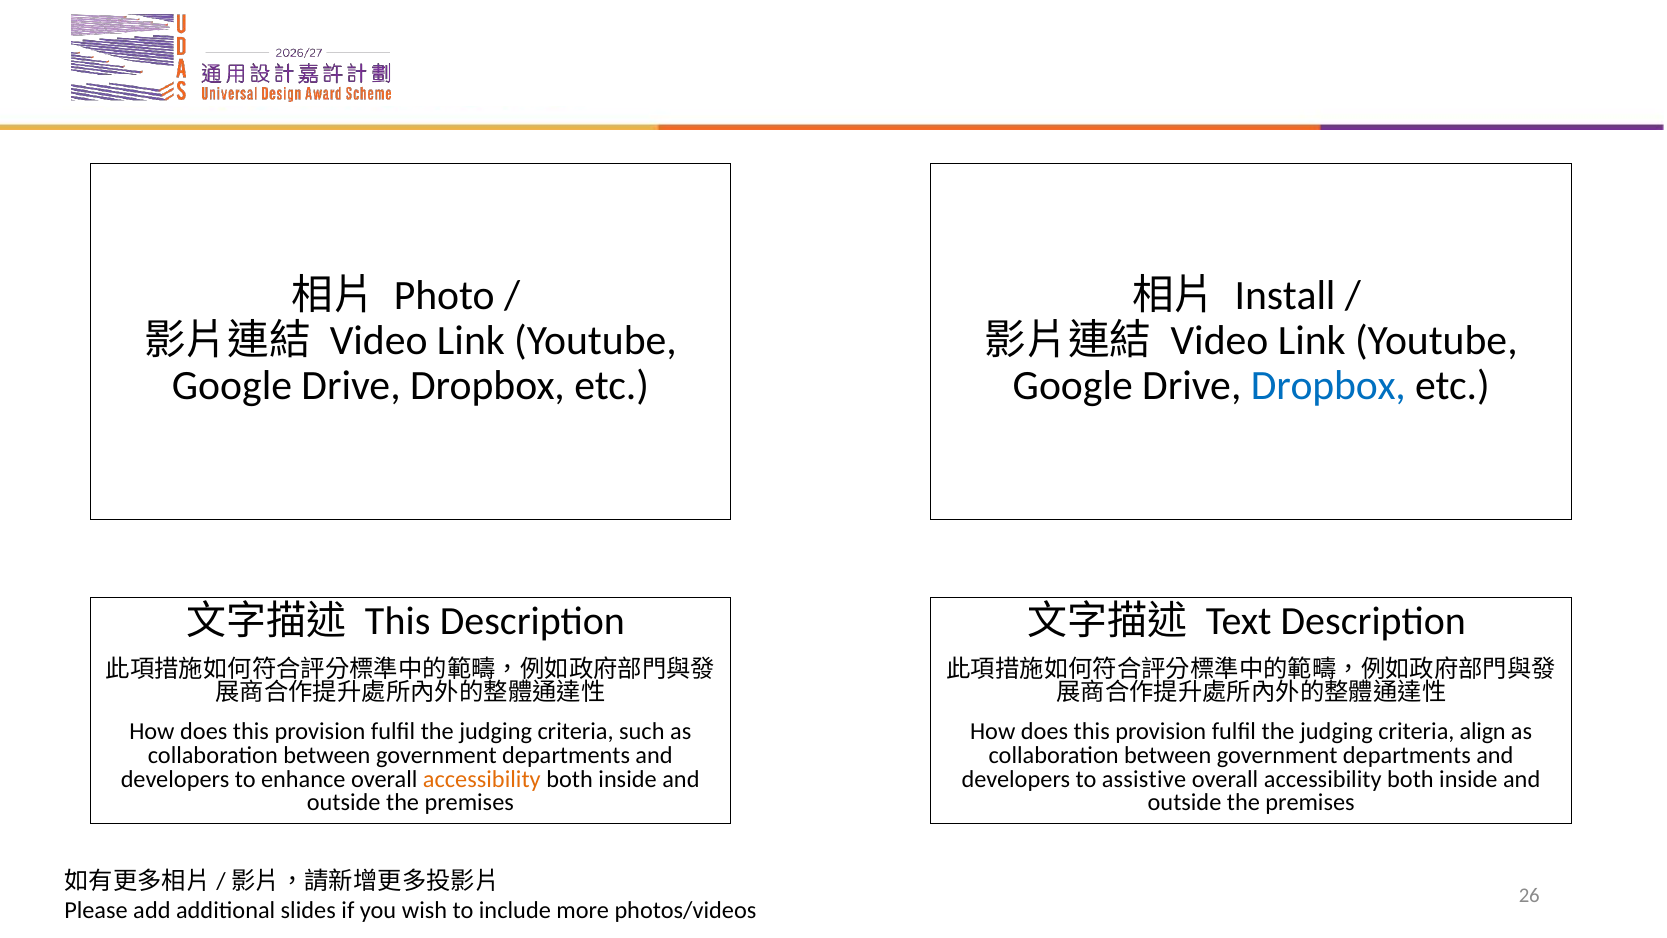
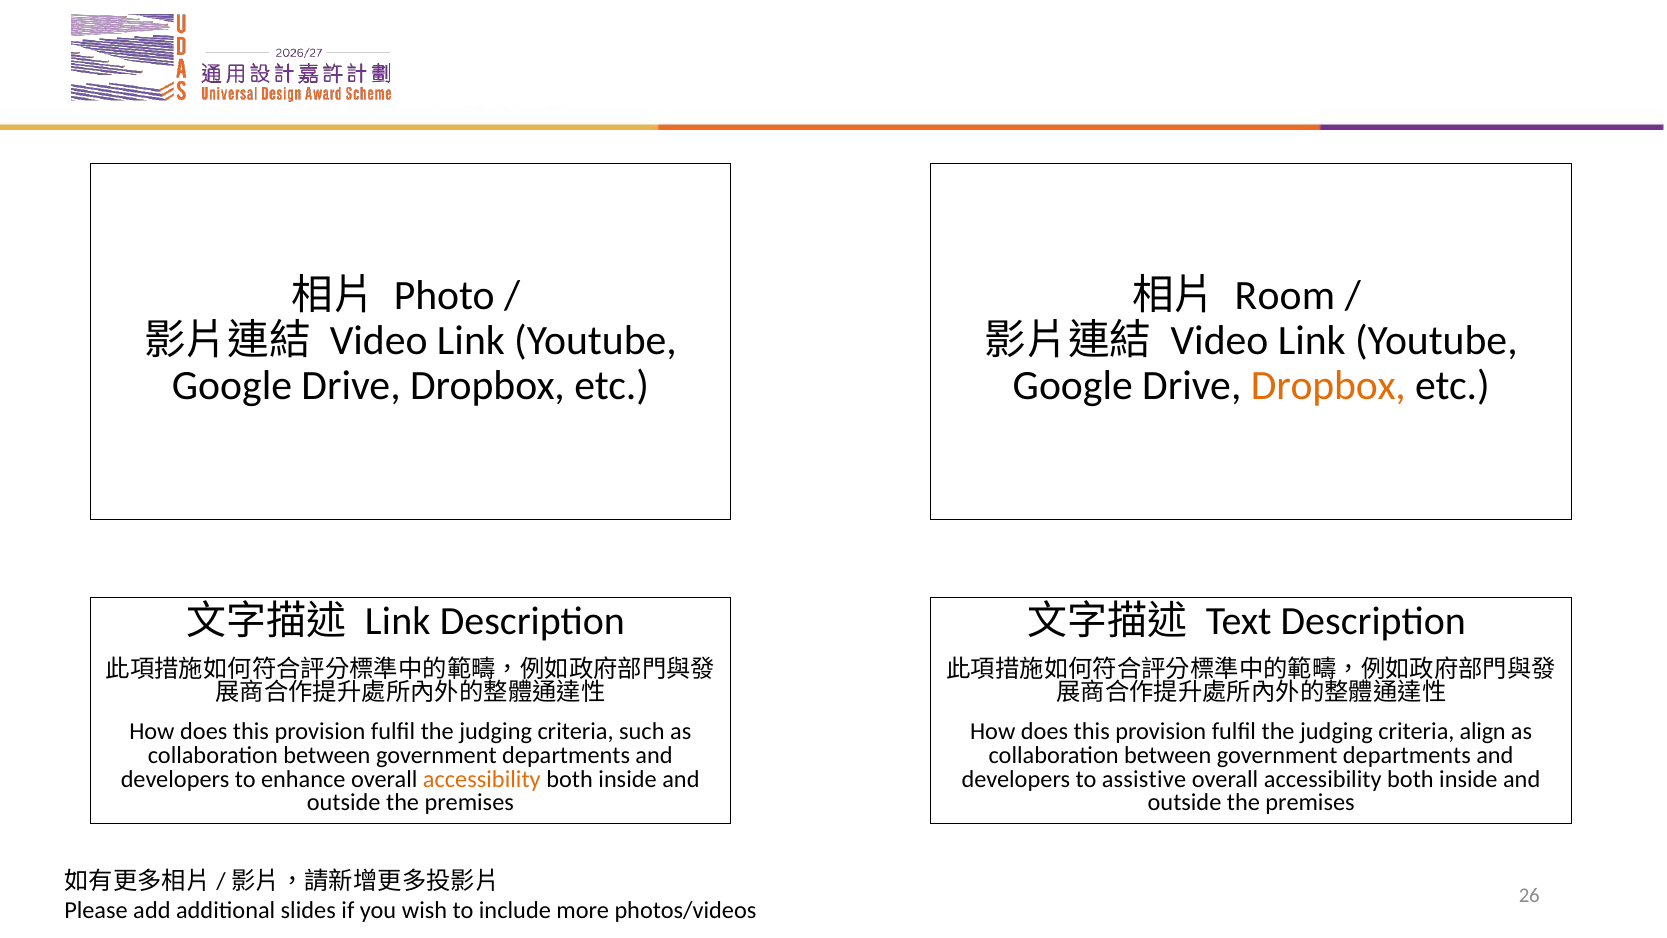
Install: Install -> Room
Dropbox at (1328, 386) colour: blue -> orange
This at (398, 621): This -> Link
